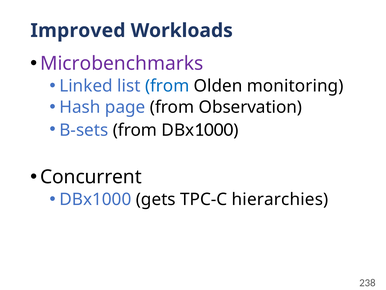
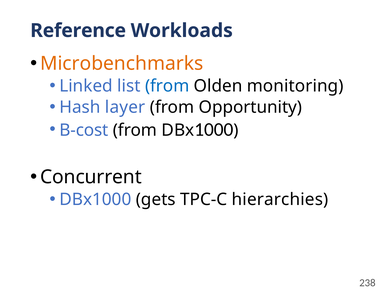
Improved: Improved -> Reference
Microbenchmarks colour: purple -> orange
page: page -> layer
Observation: Observation -> Opportunity
B-sets: B-sets -> B-cost
